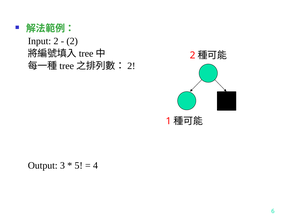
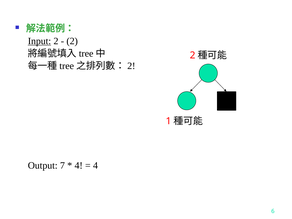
Input underline: none -> present
3: 3 -> 7
5 at (79, 166): 5 -> 4
